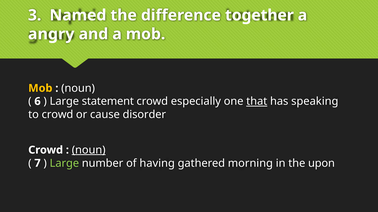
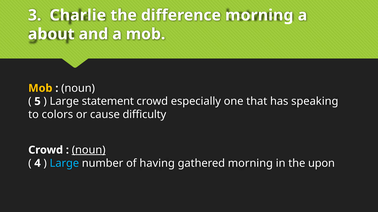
Named: Named -> Charlie
difference together: together -> morning
angry: angry -> about
6: 6 -> 5
that underline: present -> none
to crowd: crowd -> colors
disorder: disorder -> difficulty
7: 7 -> 4
Large at (64, 164) colour: light green -> light blue
